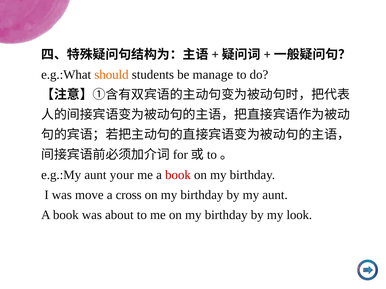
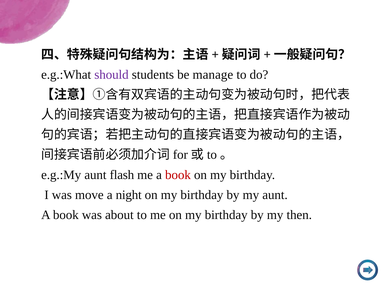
should colour: orange -> purple
your: your -> flash
cross: cross -> night
look: look -> then
